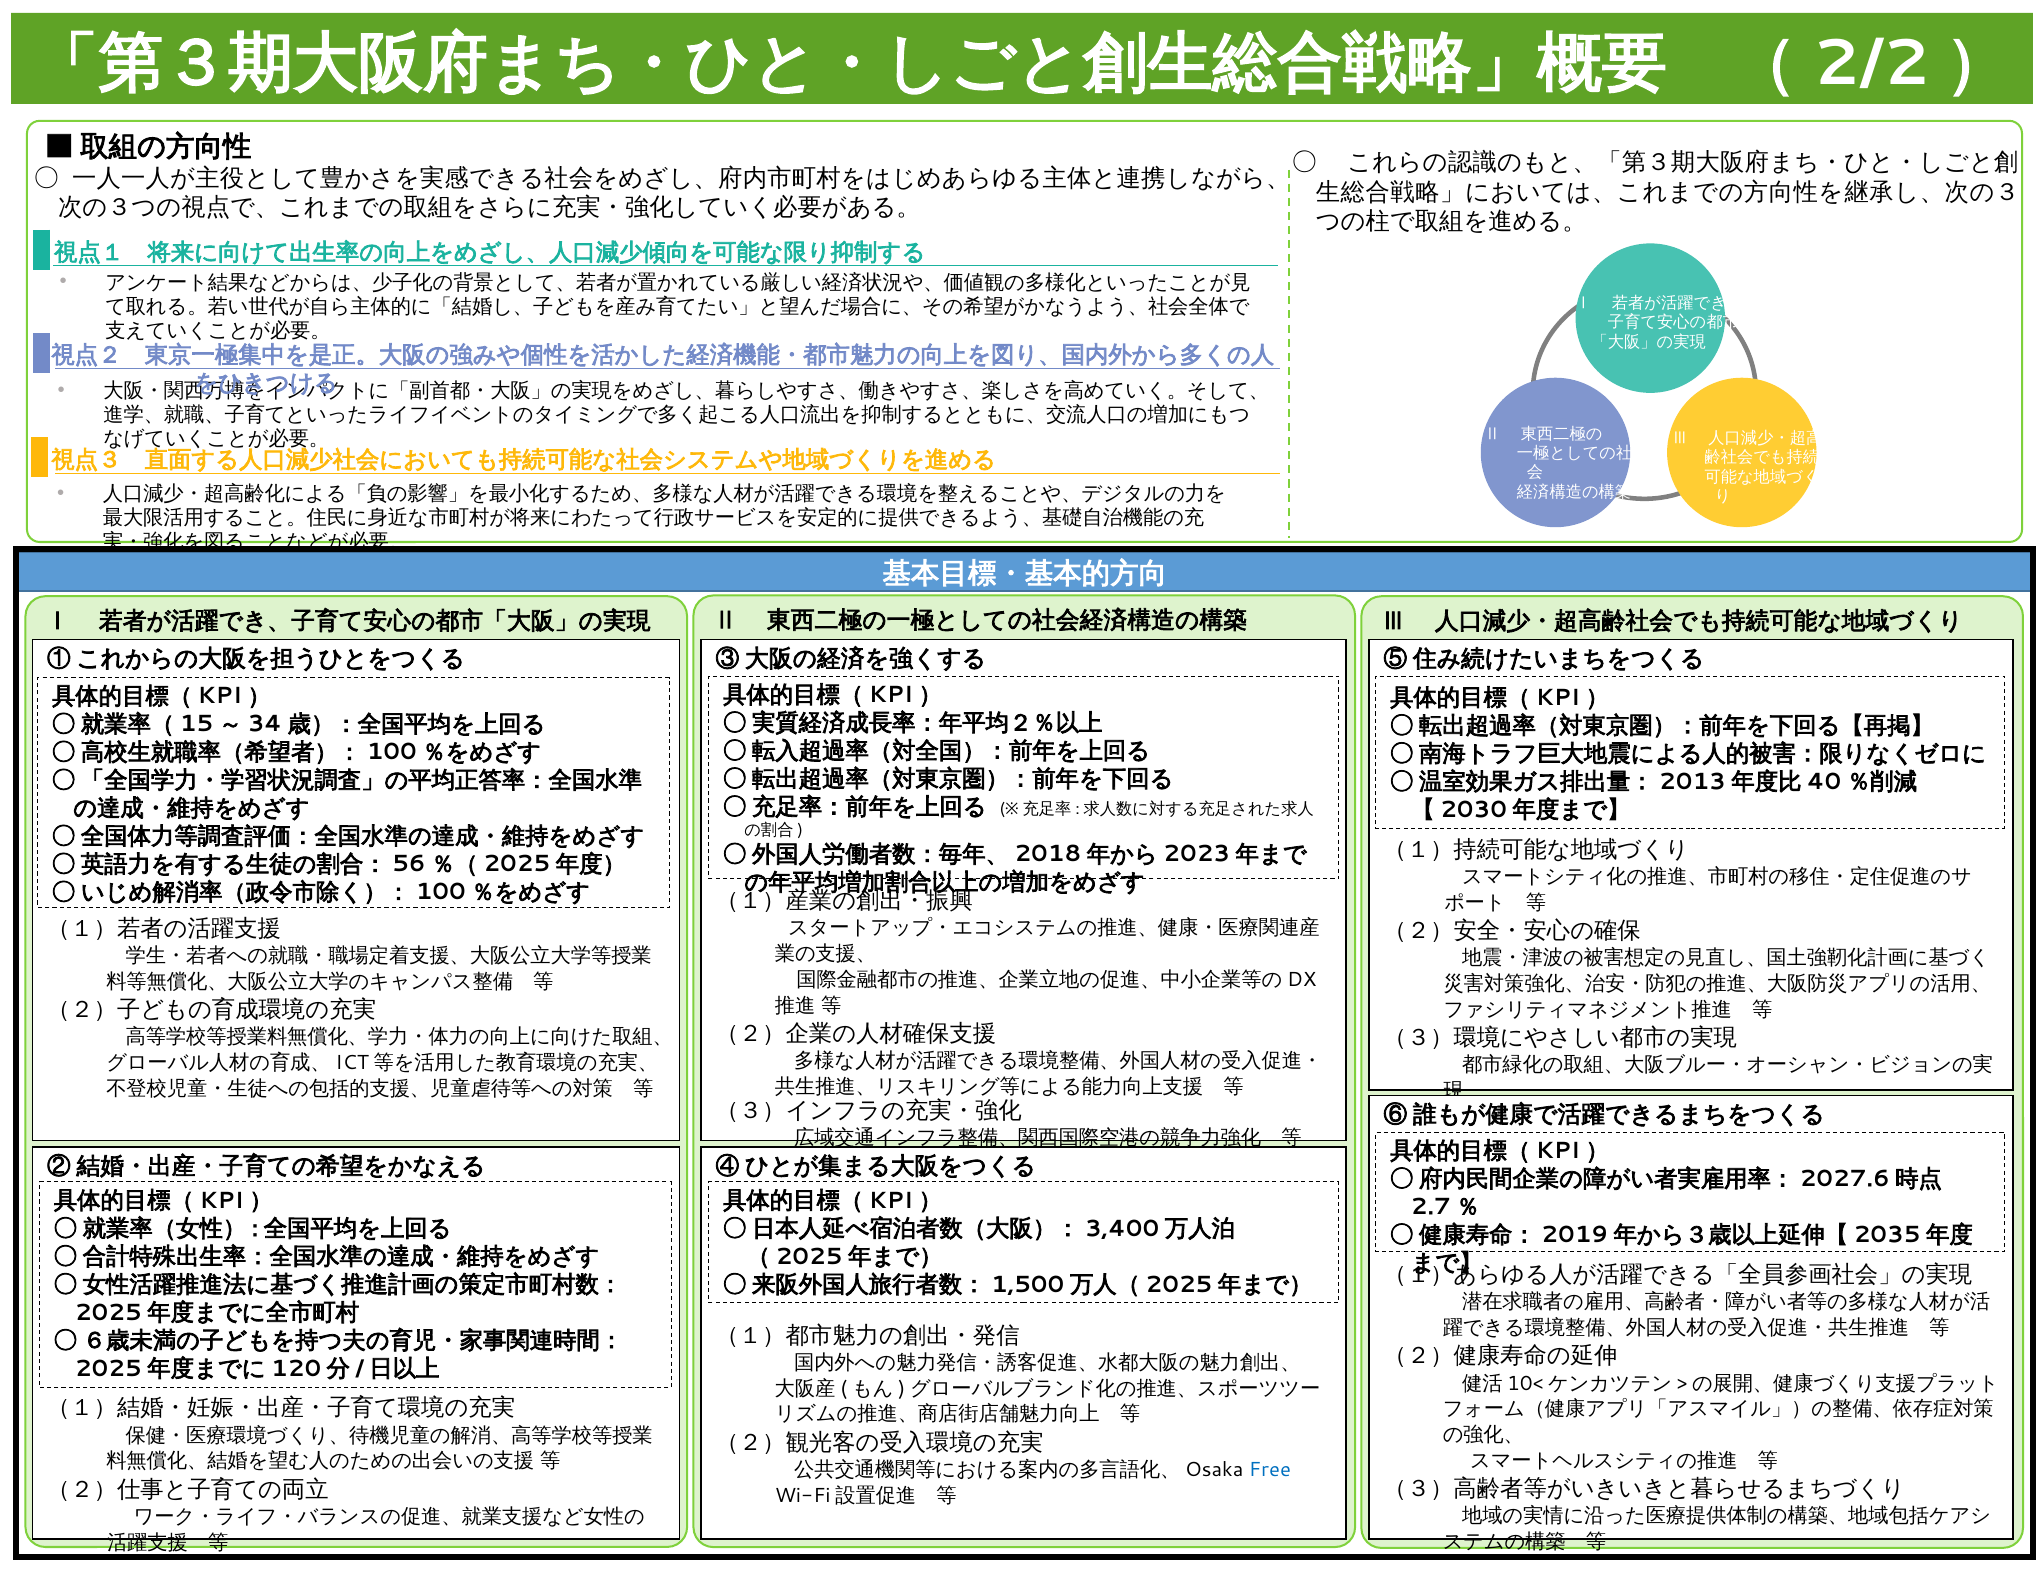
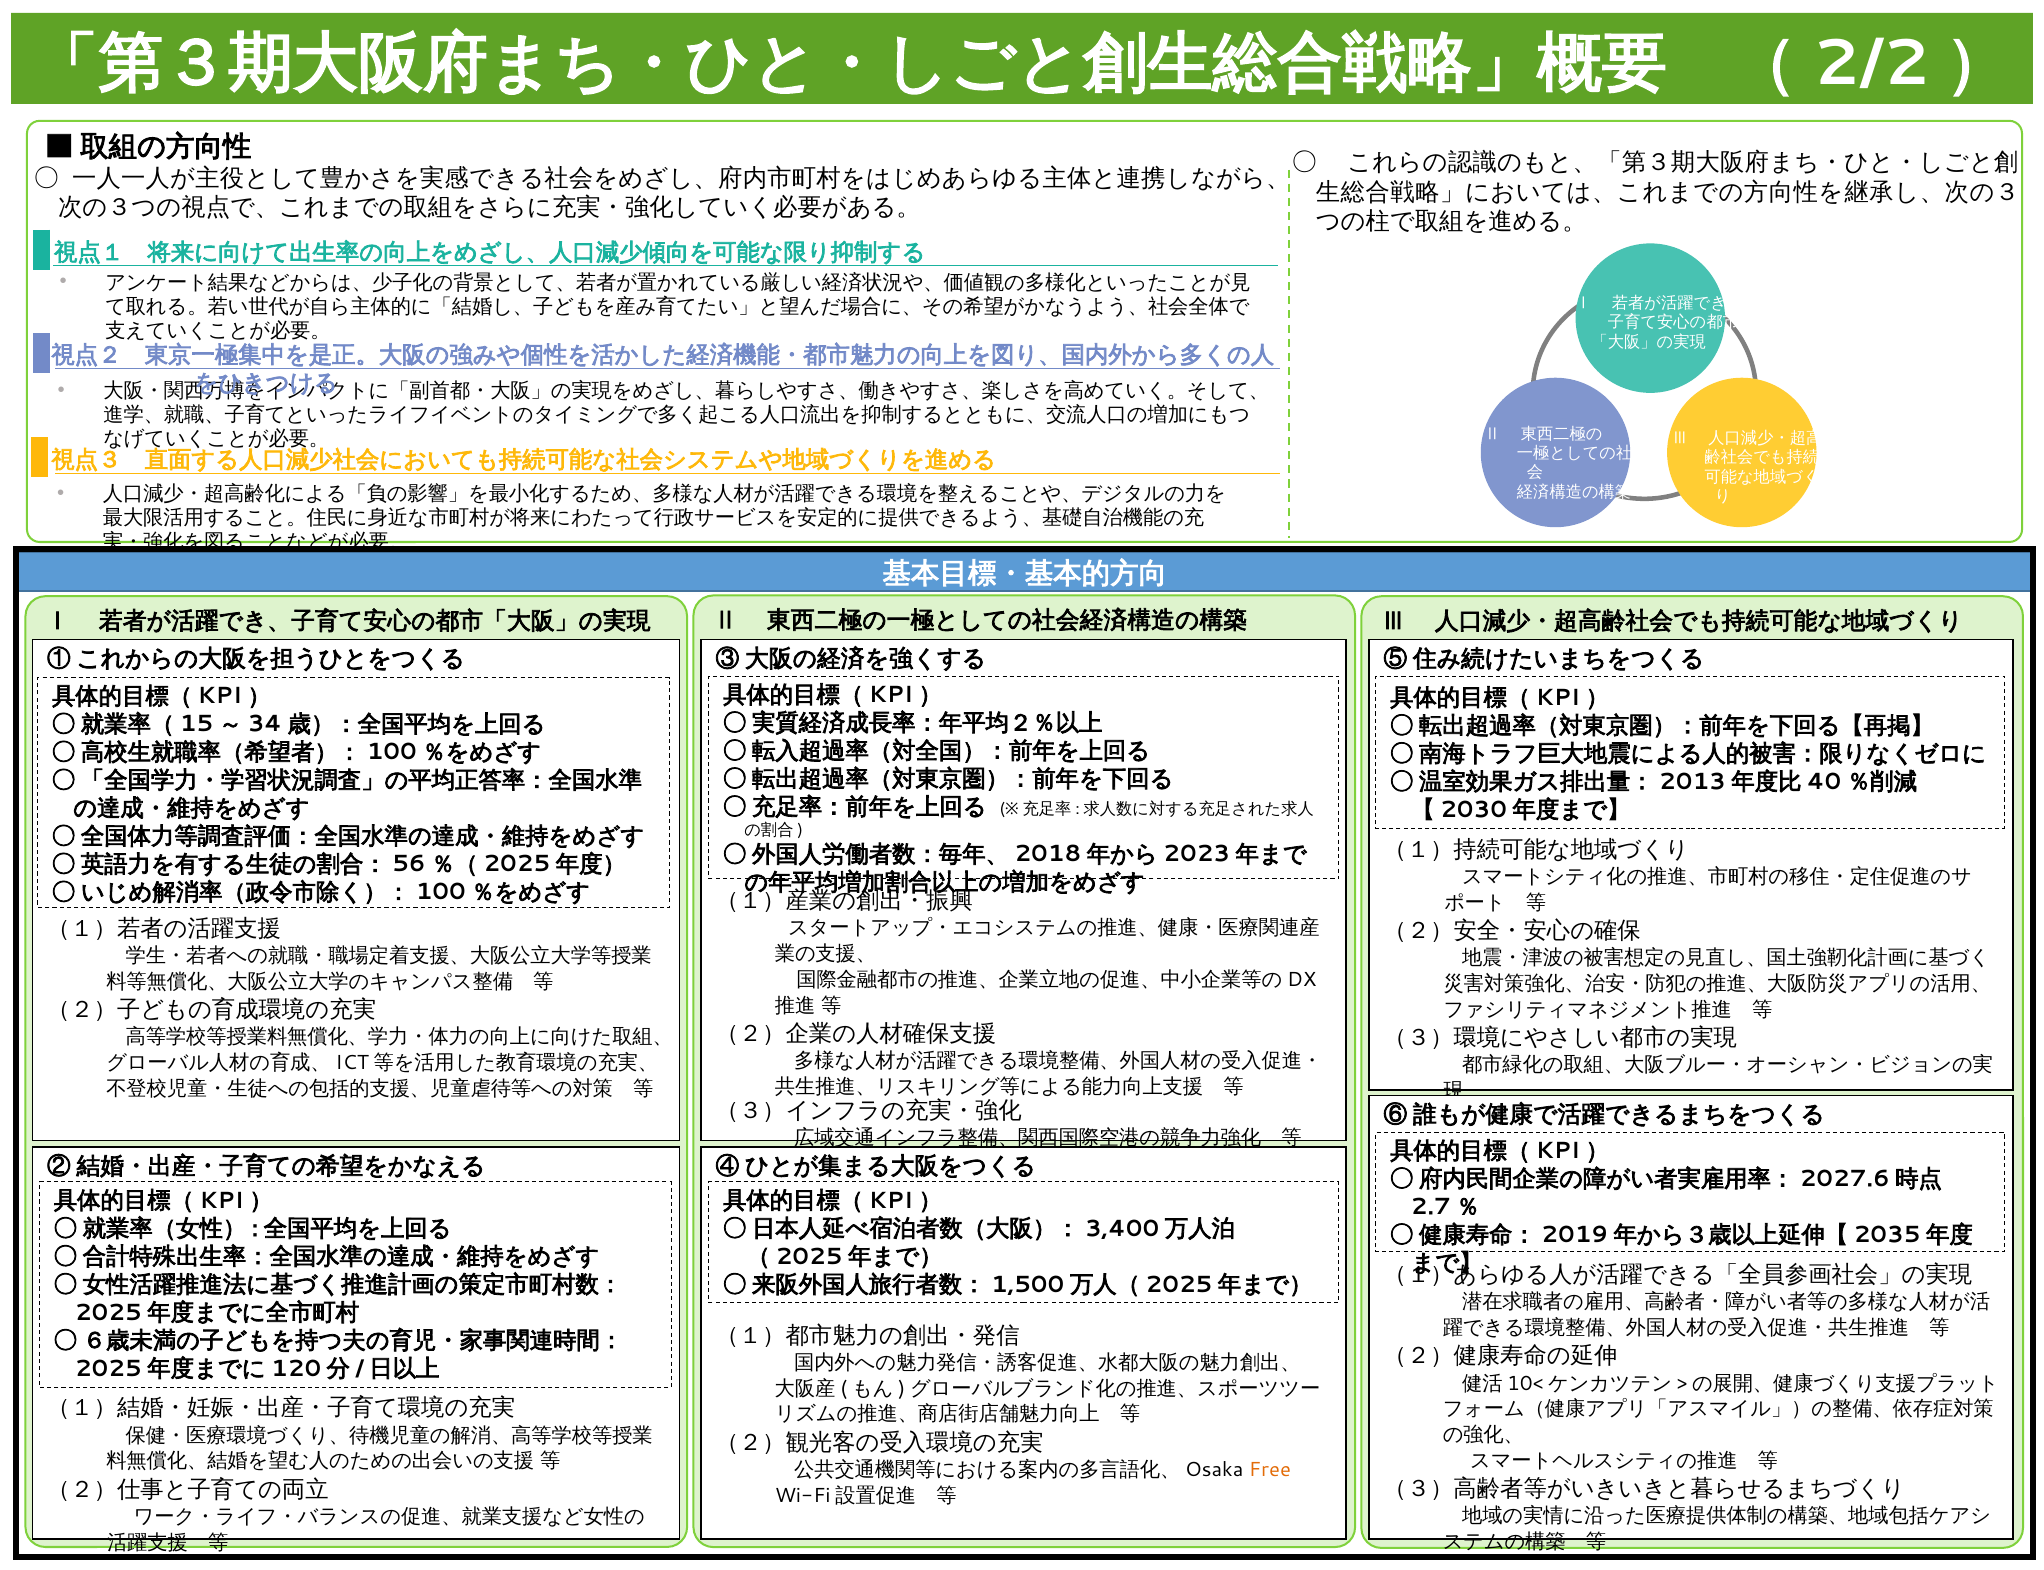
Free colour: blue -> orange
